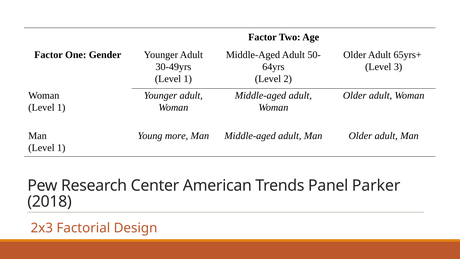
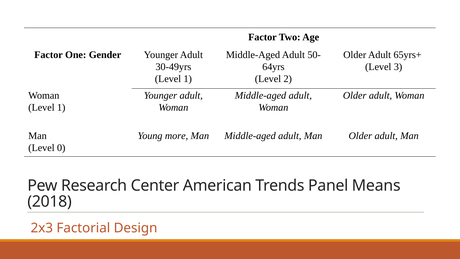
1 at (61, 148): 1 -> 0
Parker: Parker -> Means
